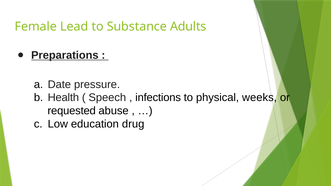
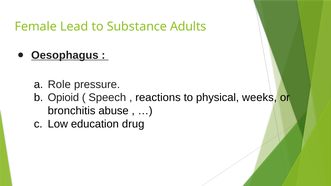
Preparations: Preparations -> Oesophagus
Date: Date -> Role
Health: Health -> Opioid
infections: infections -> reactions
requested: requested -> bronchitis
